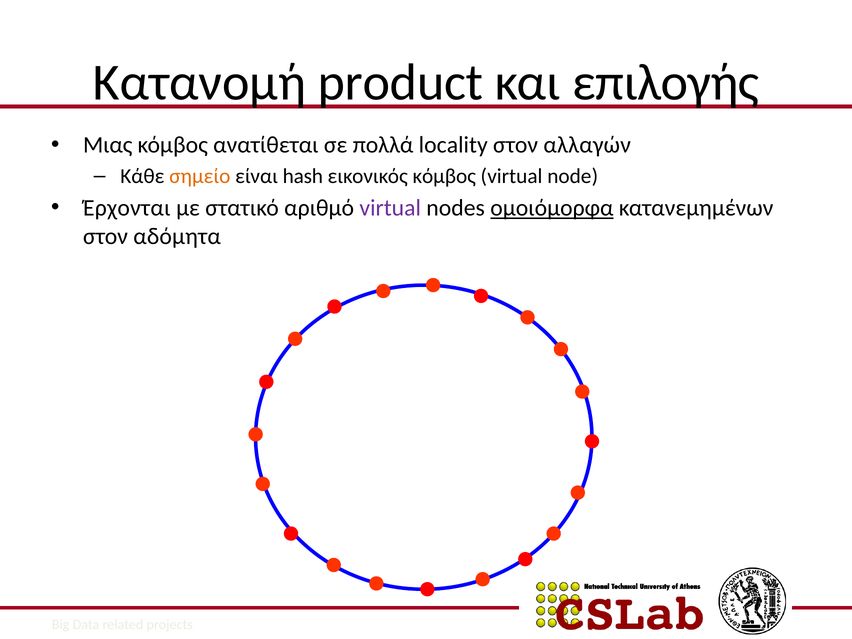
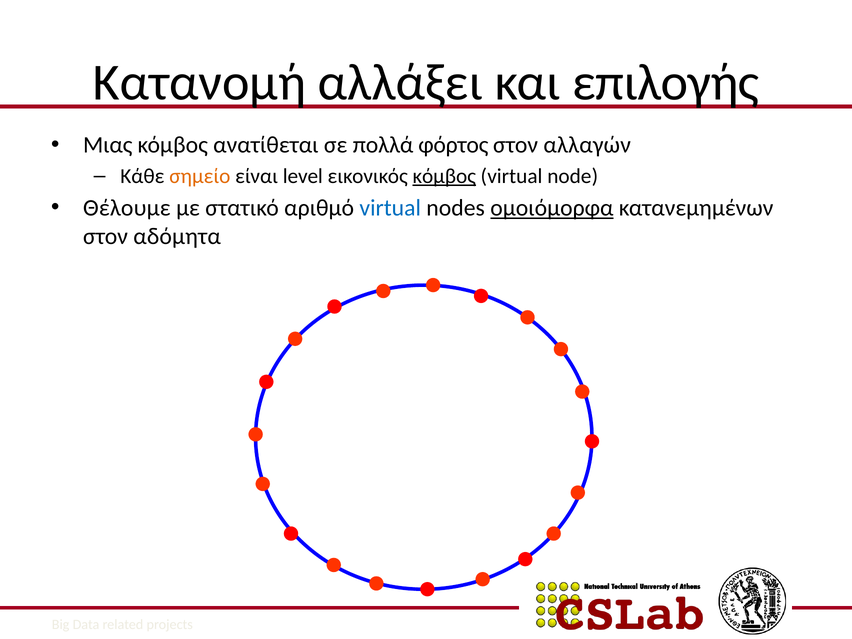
product: product -> αλλάξει
locality: locality -> φόρτος
hash: hash -> level
κόμβος at (444, 176) underline: none -> present
Έρχονται: Έρχονται -> Θέλουμε
virtual at (390, 208) colour: purple -> blue
